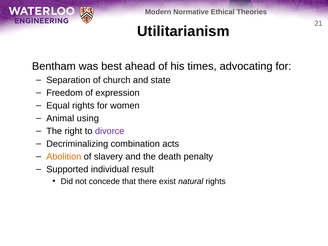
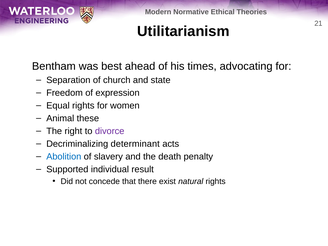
using: using -> these
combination: combination -> determinant
Abolition colour: orange -> blue
